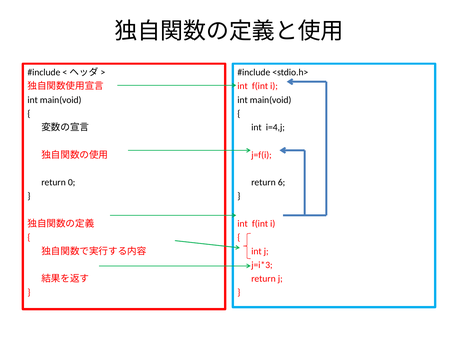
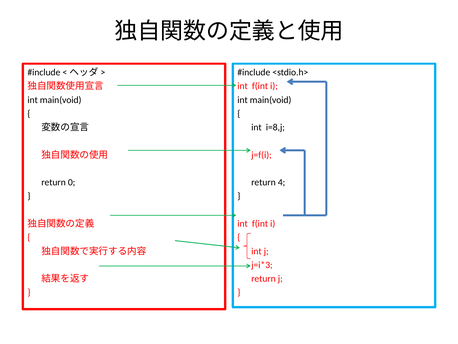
i=4,j: i=4,j -> i=8,j
6: 6 -> 4
